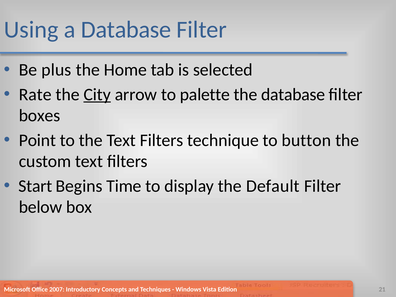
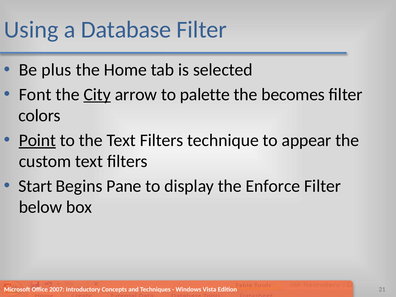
Rate: Rate -> Font
the database: database -> becomes
boxes: boxes -> colors
Point underline: none -> present
button: button -> appear
Time: Time -> Pane
Default: Default -> Enforce
